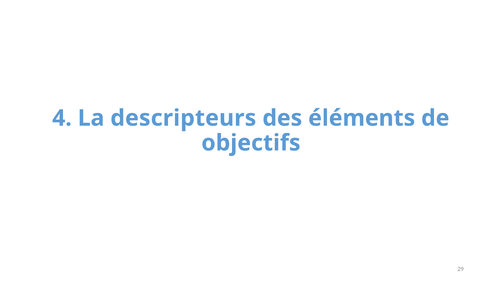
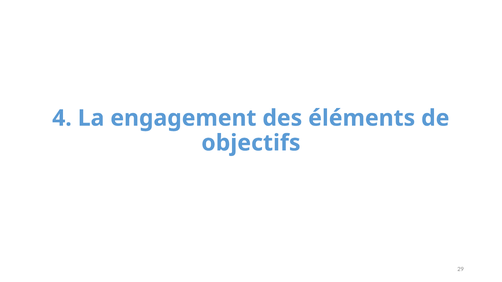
descripteurs: descripteurs -> engagement
